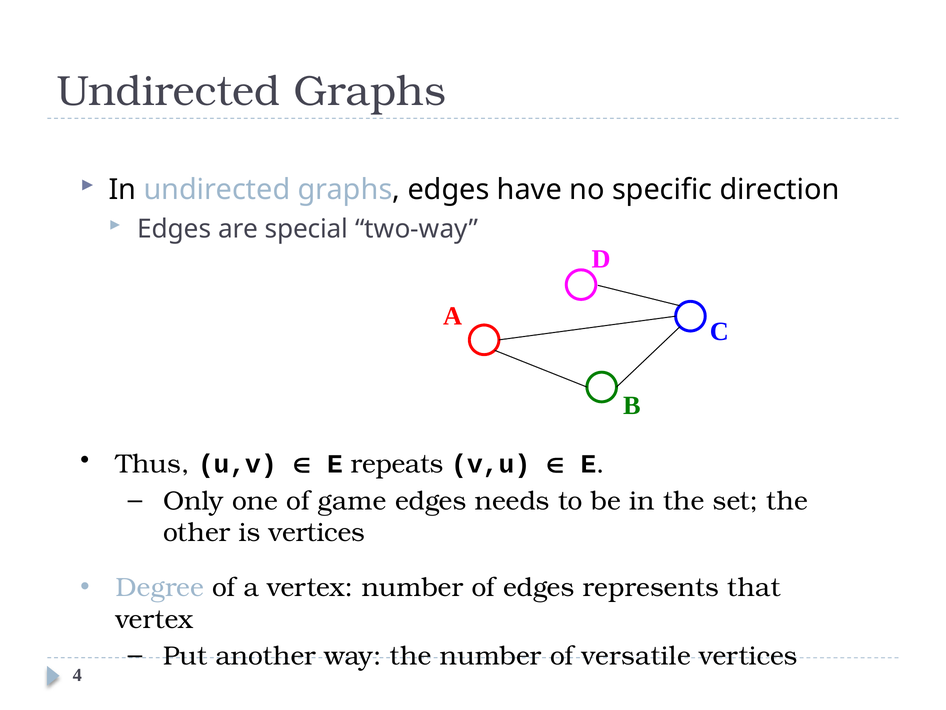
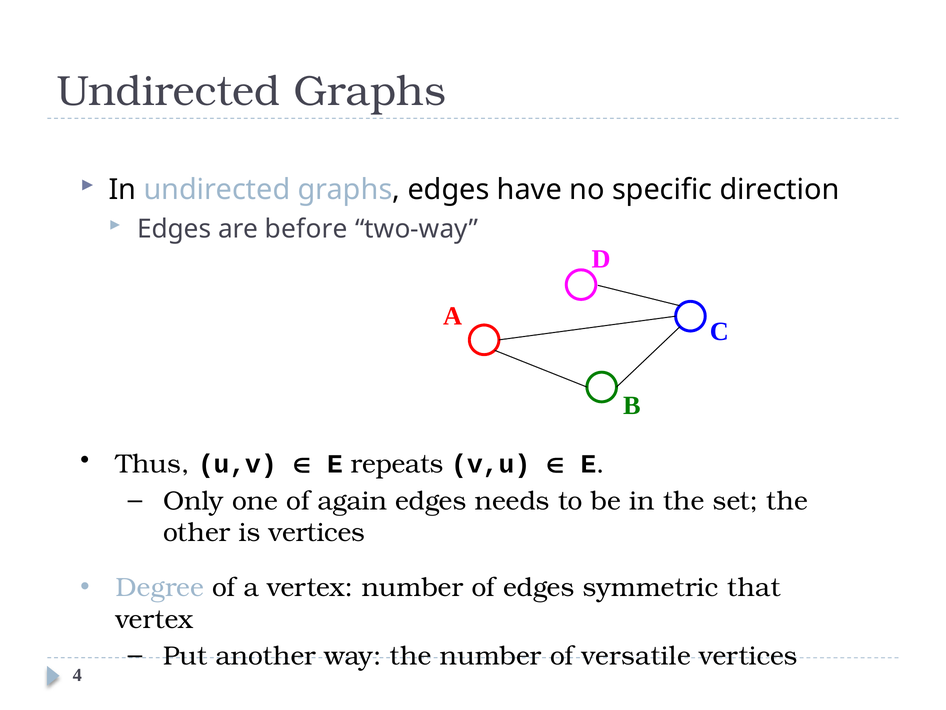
special: special -> before
game: game -> again
represents: represents -> symmetric
